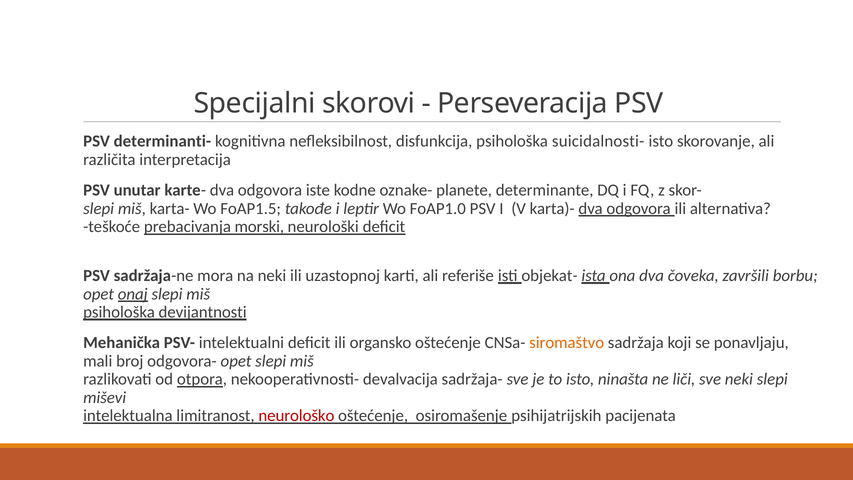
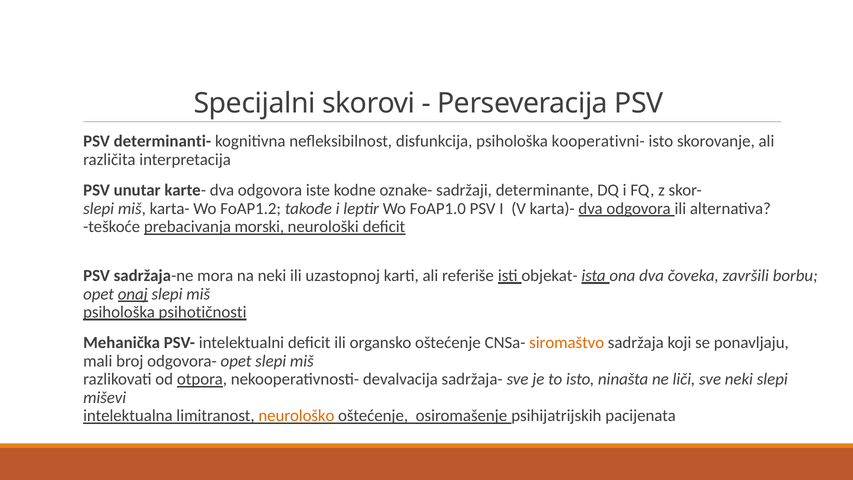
suicidalnosti-: suicidalnosti- -> kooperativni-
planete: planete -> sadržaji
FoAP1.5: FoAP1.5 -> FoAP1.2
devijantnosti: devijantnosti -> psihotičnosti
neurološko colour: red -> orange
